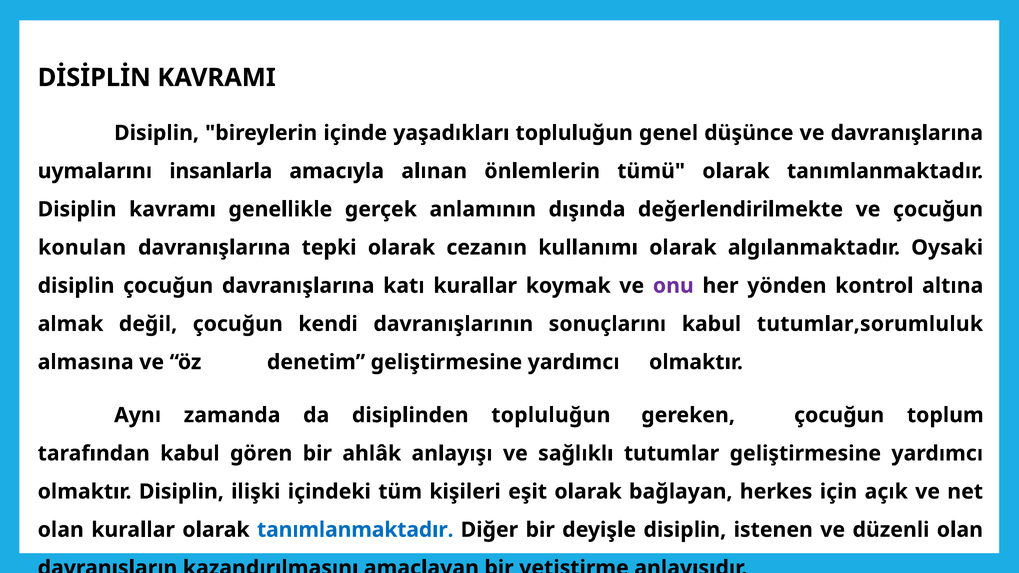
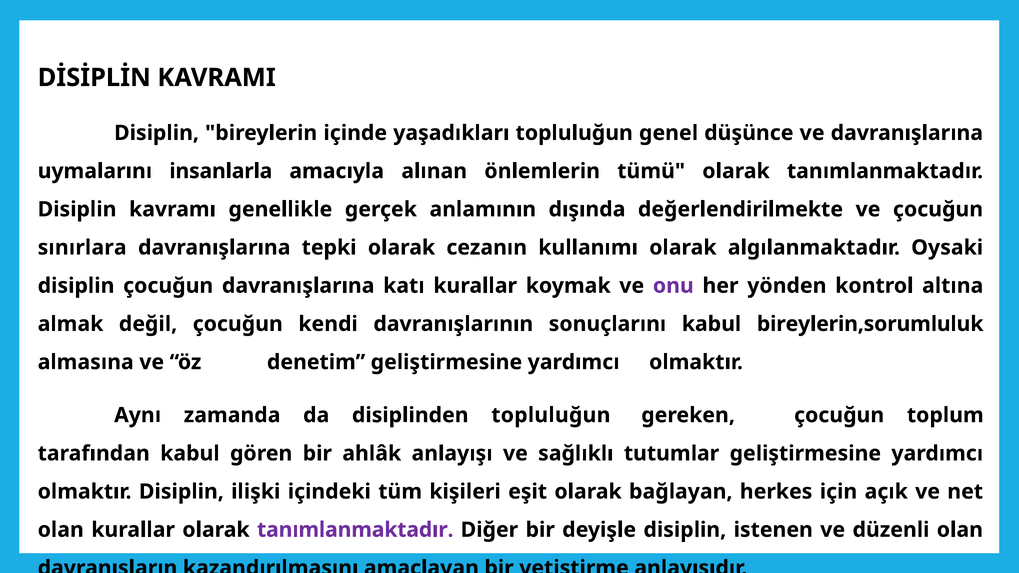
konulan: konulan -> sınırlara
tutumlar,sorumluluk: tutumlar,sorumluluk -> bireylerin,sorumluluk
tanımlanmaktadır at (355, 530) colour: blue -> purple
